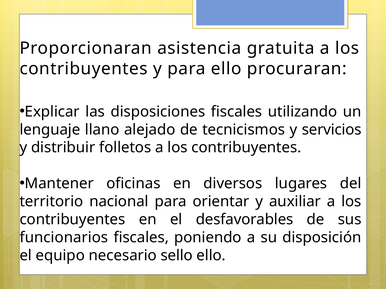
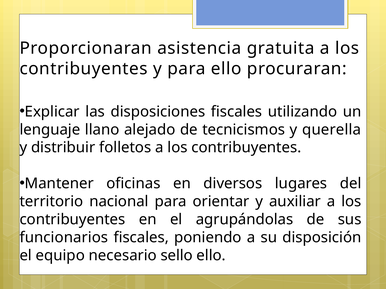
servicios: servicios -> querella
desfavorables: desfavorables -> agrupándolas
